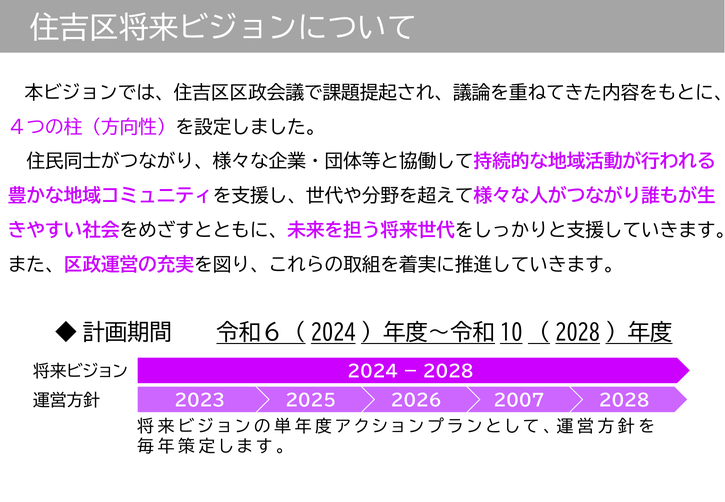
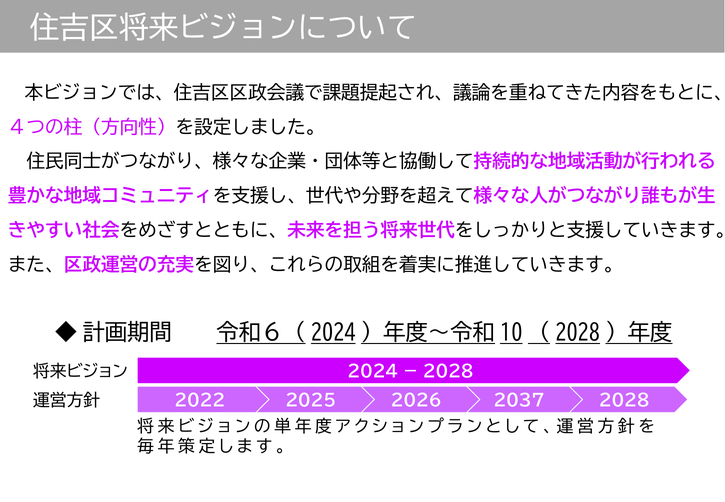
2023: 2023 -> 2022
2007: 2007 -> 2037
